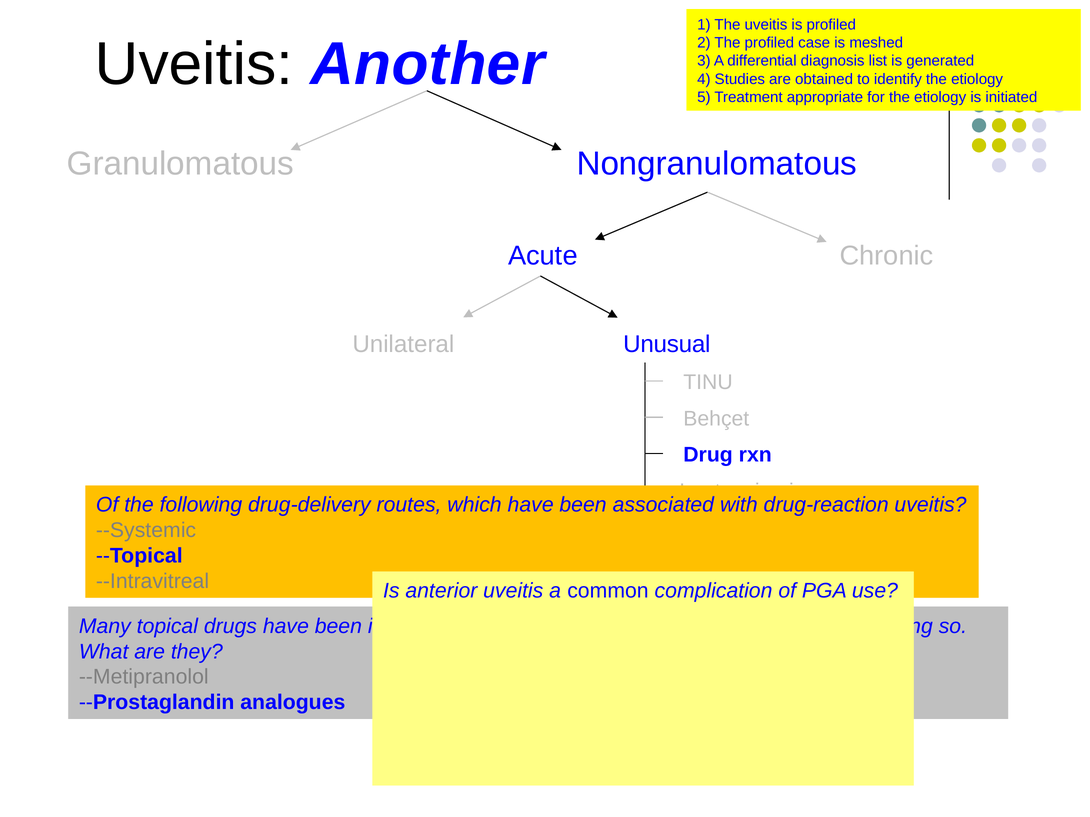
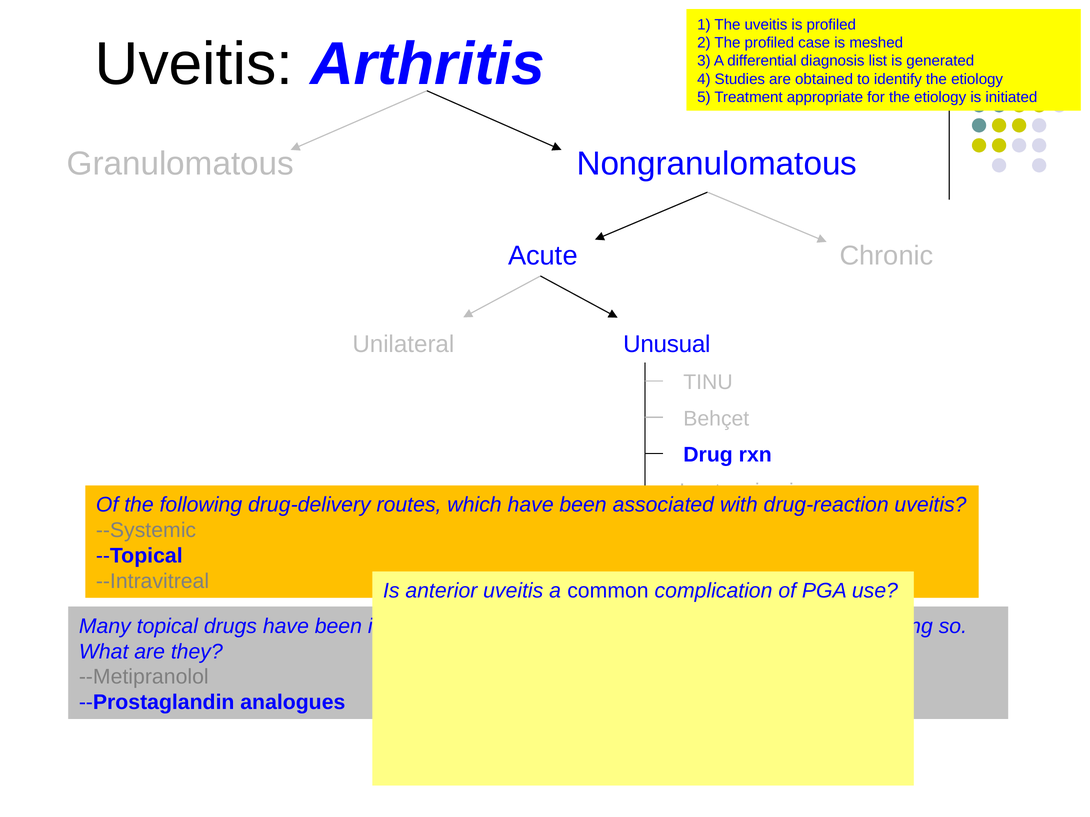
Another: Another -> Arthritis
